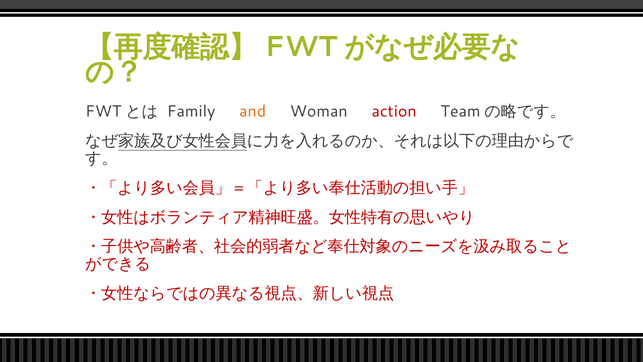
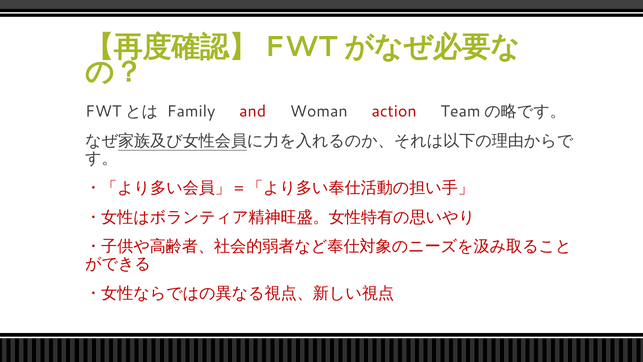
and colour: orange -> red
